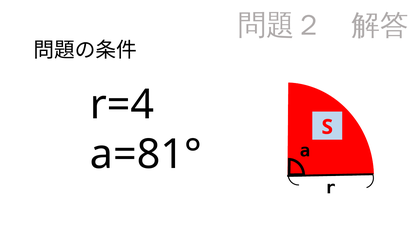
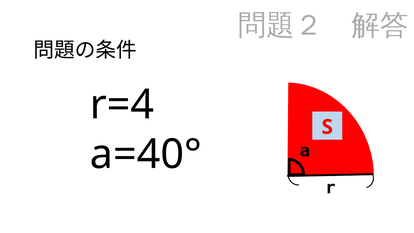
a=81°: a=81° -> a=40°
